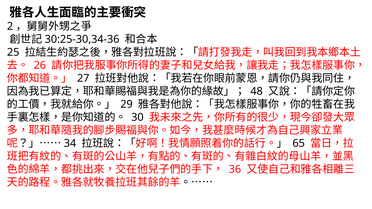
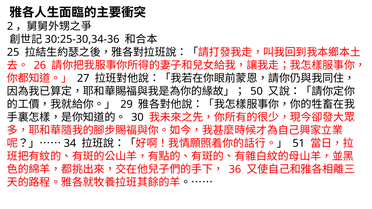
48: 48 -> 50
65: 65 -> 51
